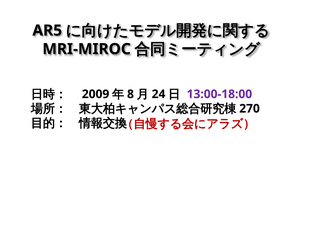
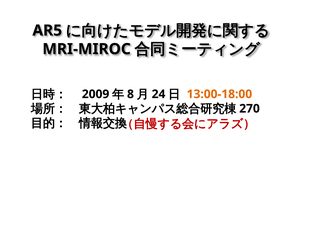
13:00-18:00 colour: purple -> orange
